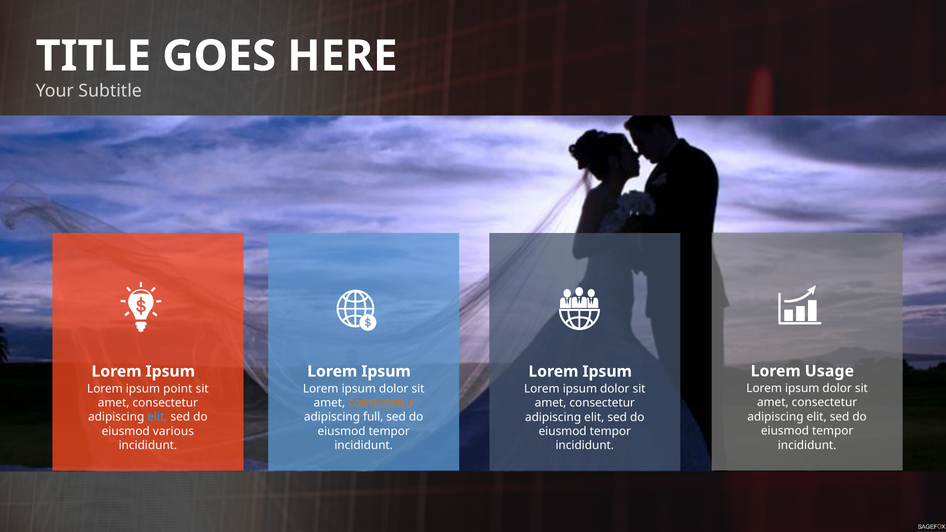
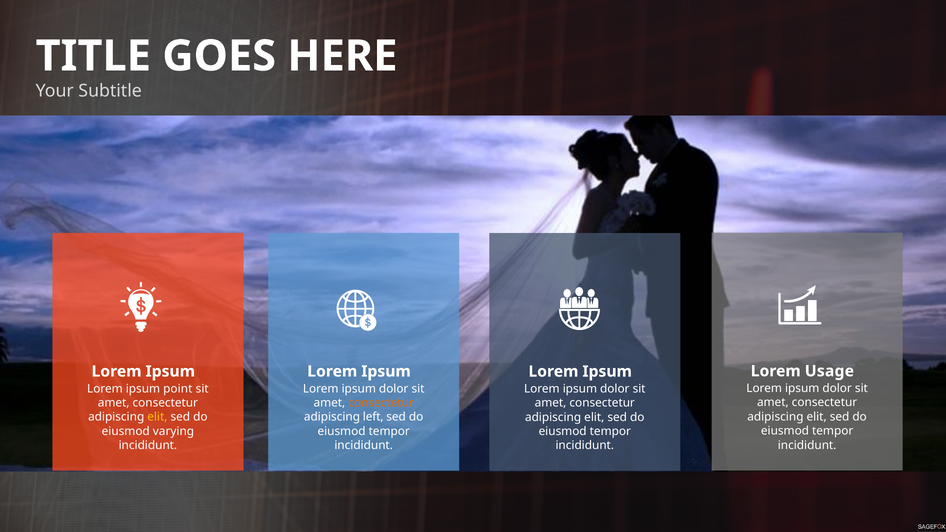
elit at (157, 417) colour: light blue -> yellow
full: full -> left
various: various -> varying
